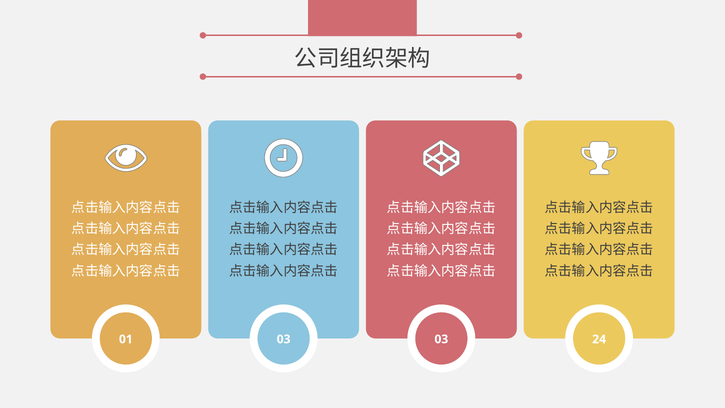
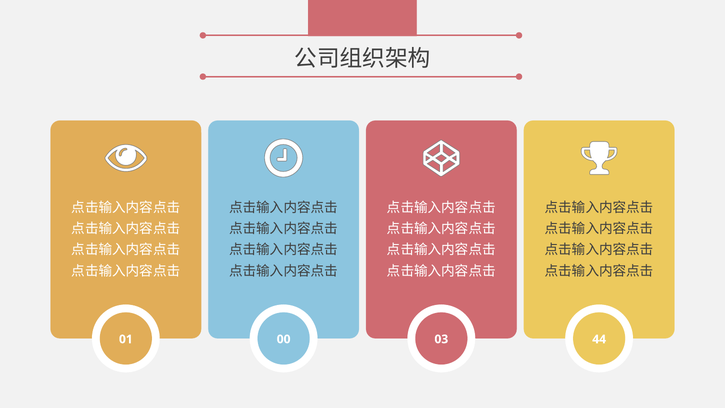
01 03: 03 -> 00
24: 24 -> 44
